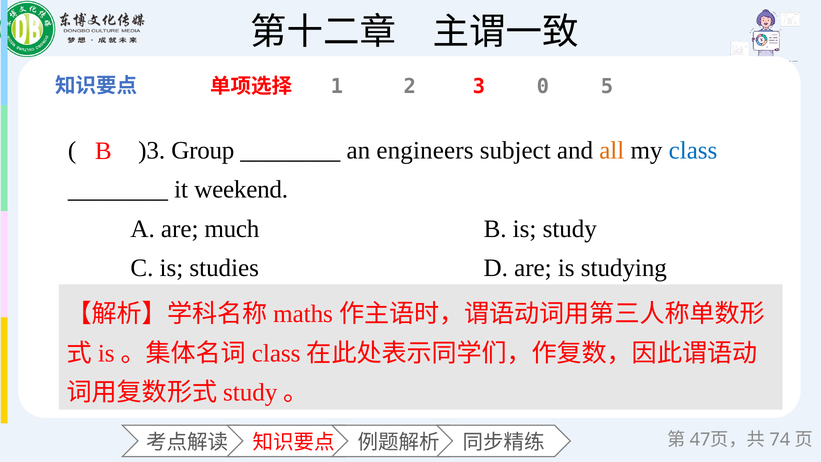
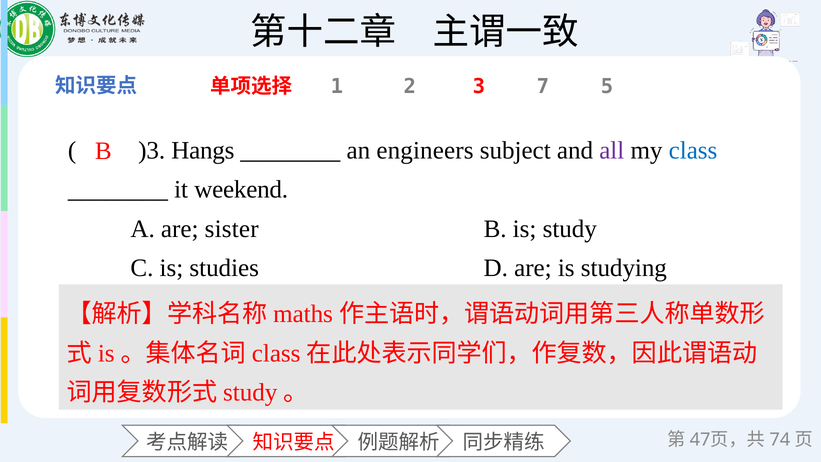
0: 0 -> 7
Group: Group -> Hangs
all colour: orange -> purple
much: much -> sister
